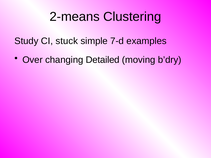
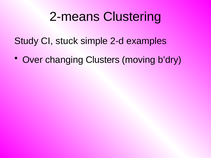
7-d: 7-d -> 2-d
Detailed: Detailed -> Clusters
